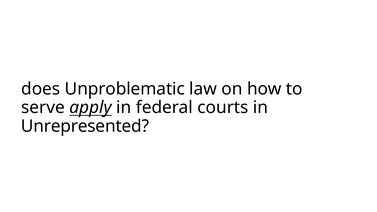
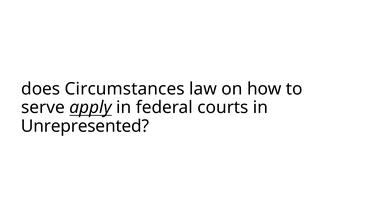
Unproblematic: Unproblematic -> Circumstances
